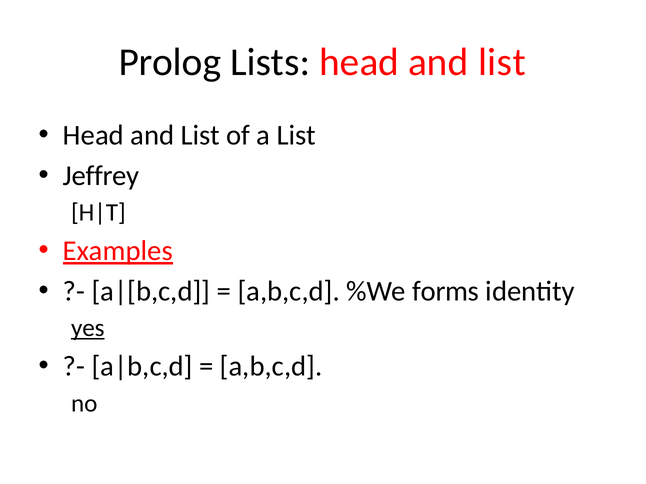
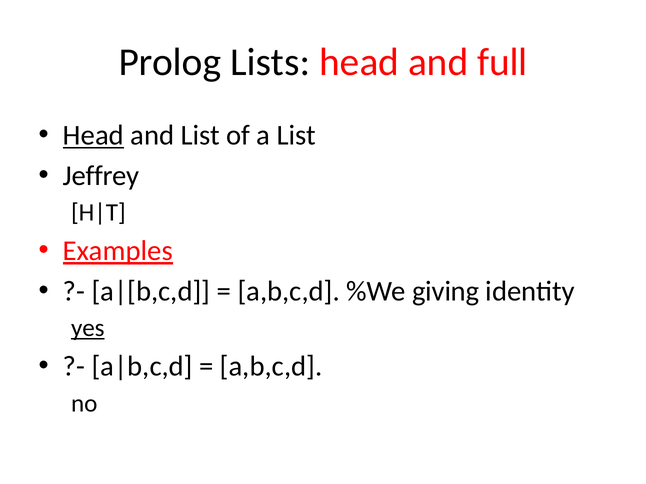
Lists head and list: list -> full
Head at (94, 136) underline: none -> present
forms: forms -> giving
